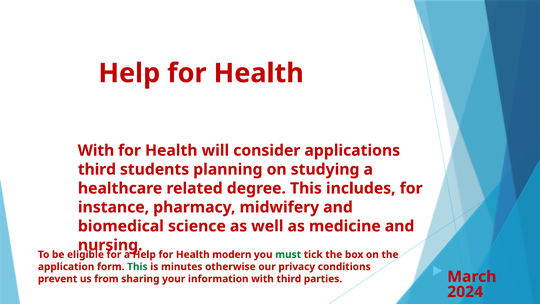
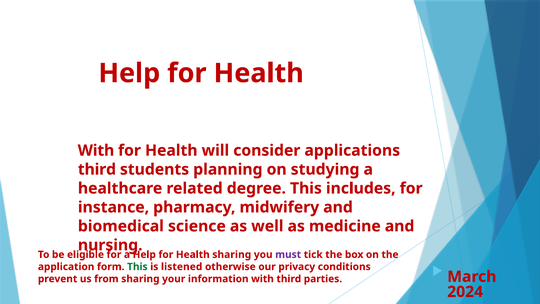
Health modern: modern -> sharing
must colour: green -> purple
minutes: minutes -> listened
